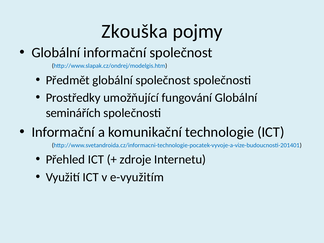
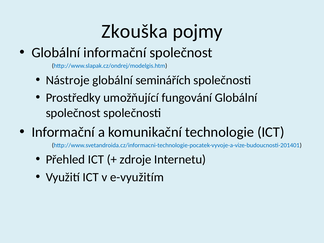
Předmět: Předmět -> Nástroje
globální společnost: společnost -> seminářích
seminářích at (73, 113): seminářích -> společnost
